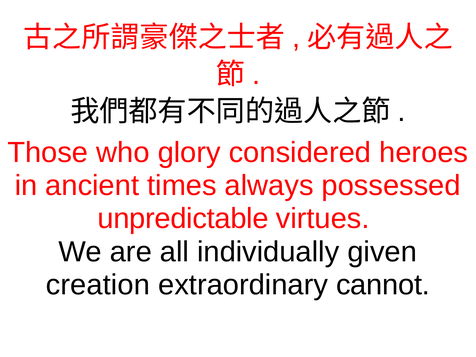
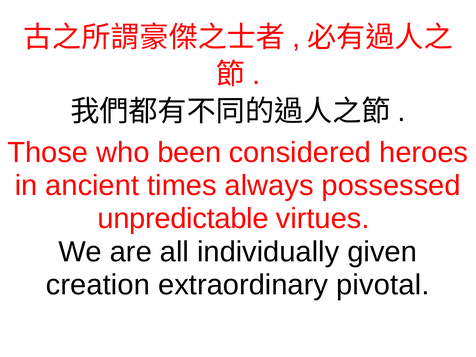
glory: glory -> been
cannot: cannot -> pivotal
